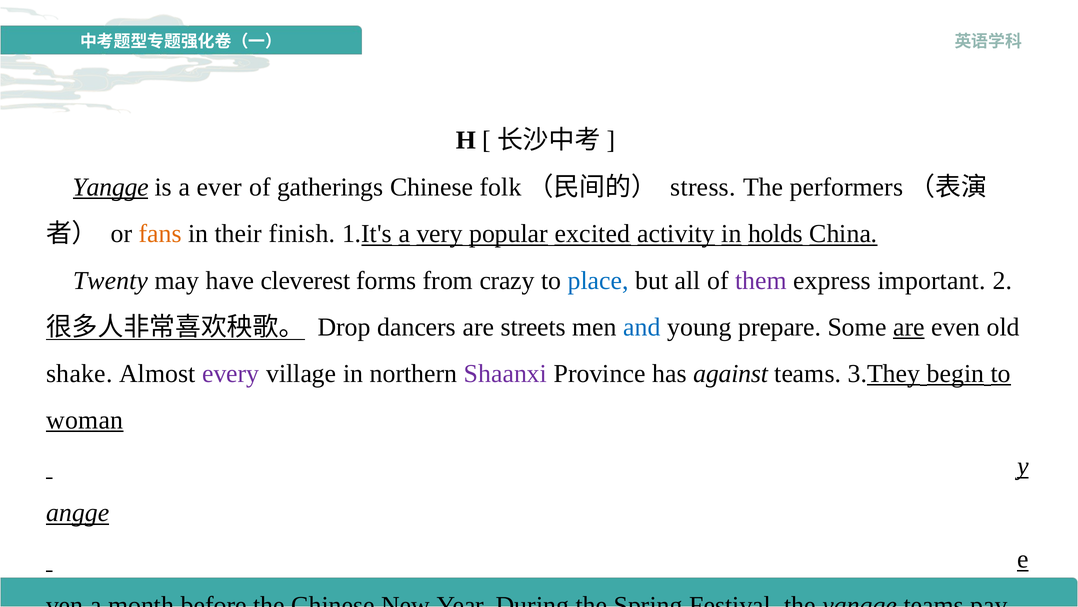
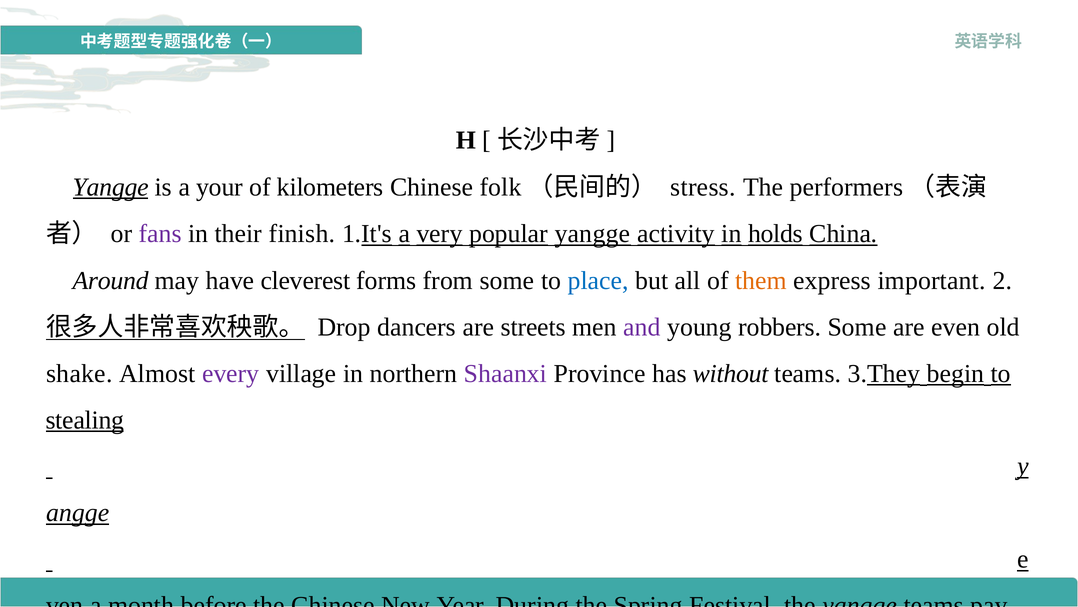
ever: ever -> your
gatherings: gatherings -> kilometers
fans colour: orange -> purple
popular excited: excited -> yangge
Twenty: Twenty -> Around
from crazy: crazy -> some
them colour: purple -> orange
and colour: blue -> purple
prepare: prepare -> robbers
are at (909, 327) underline: present -> none
against: against -> without
woman: woman -> stealing
